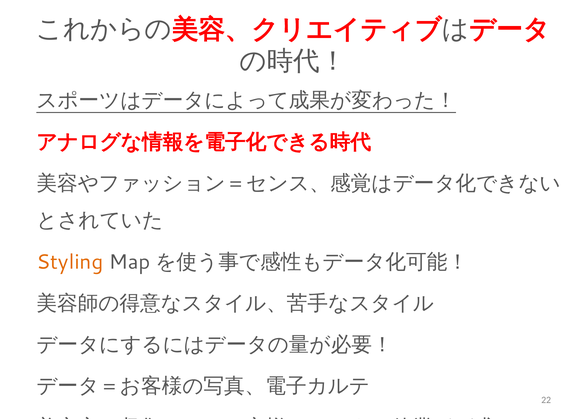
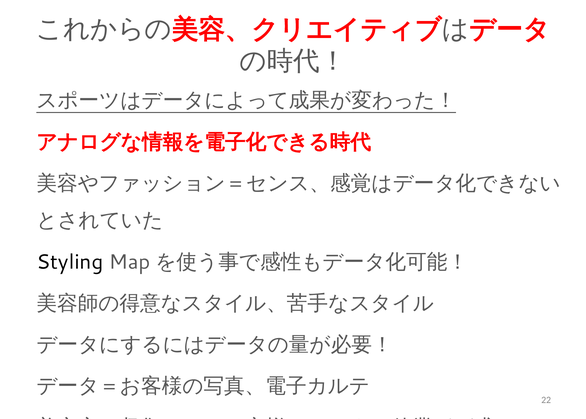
Styling colour: orange -> black
